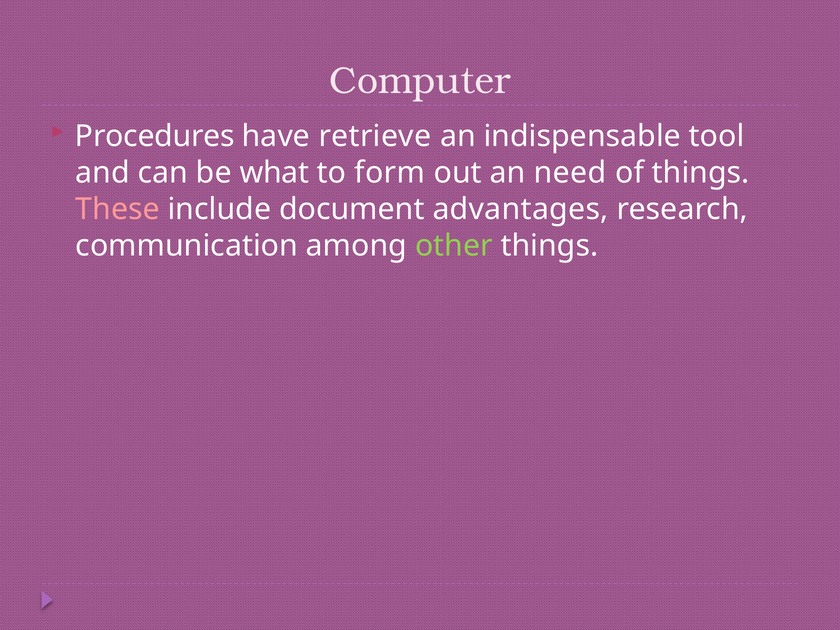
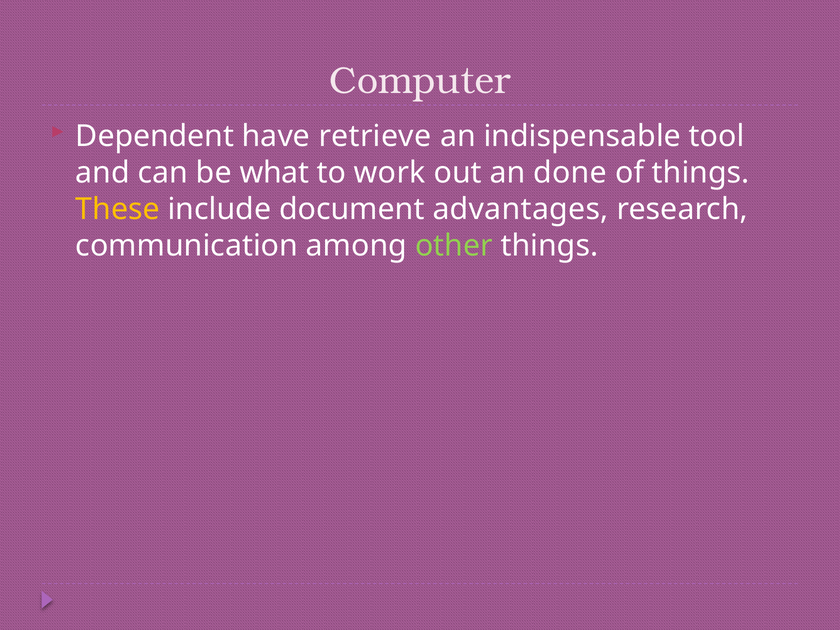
Procedures: Procedures -> Dependent
form: form -> work
need: need -> done
These colour: pink -> yellow
